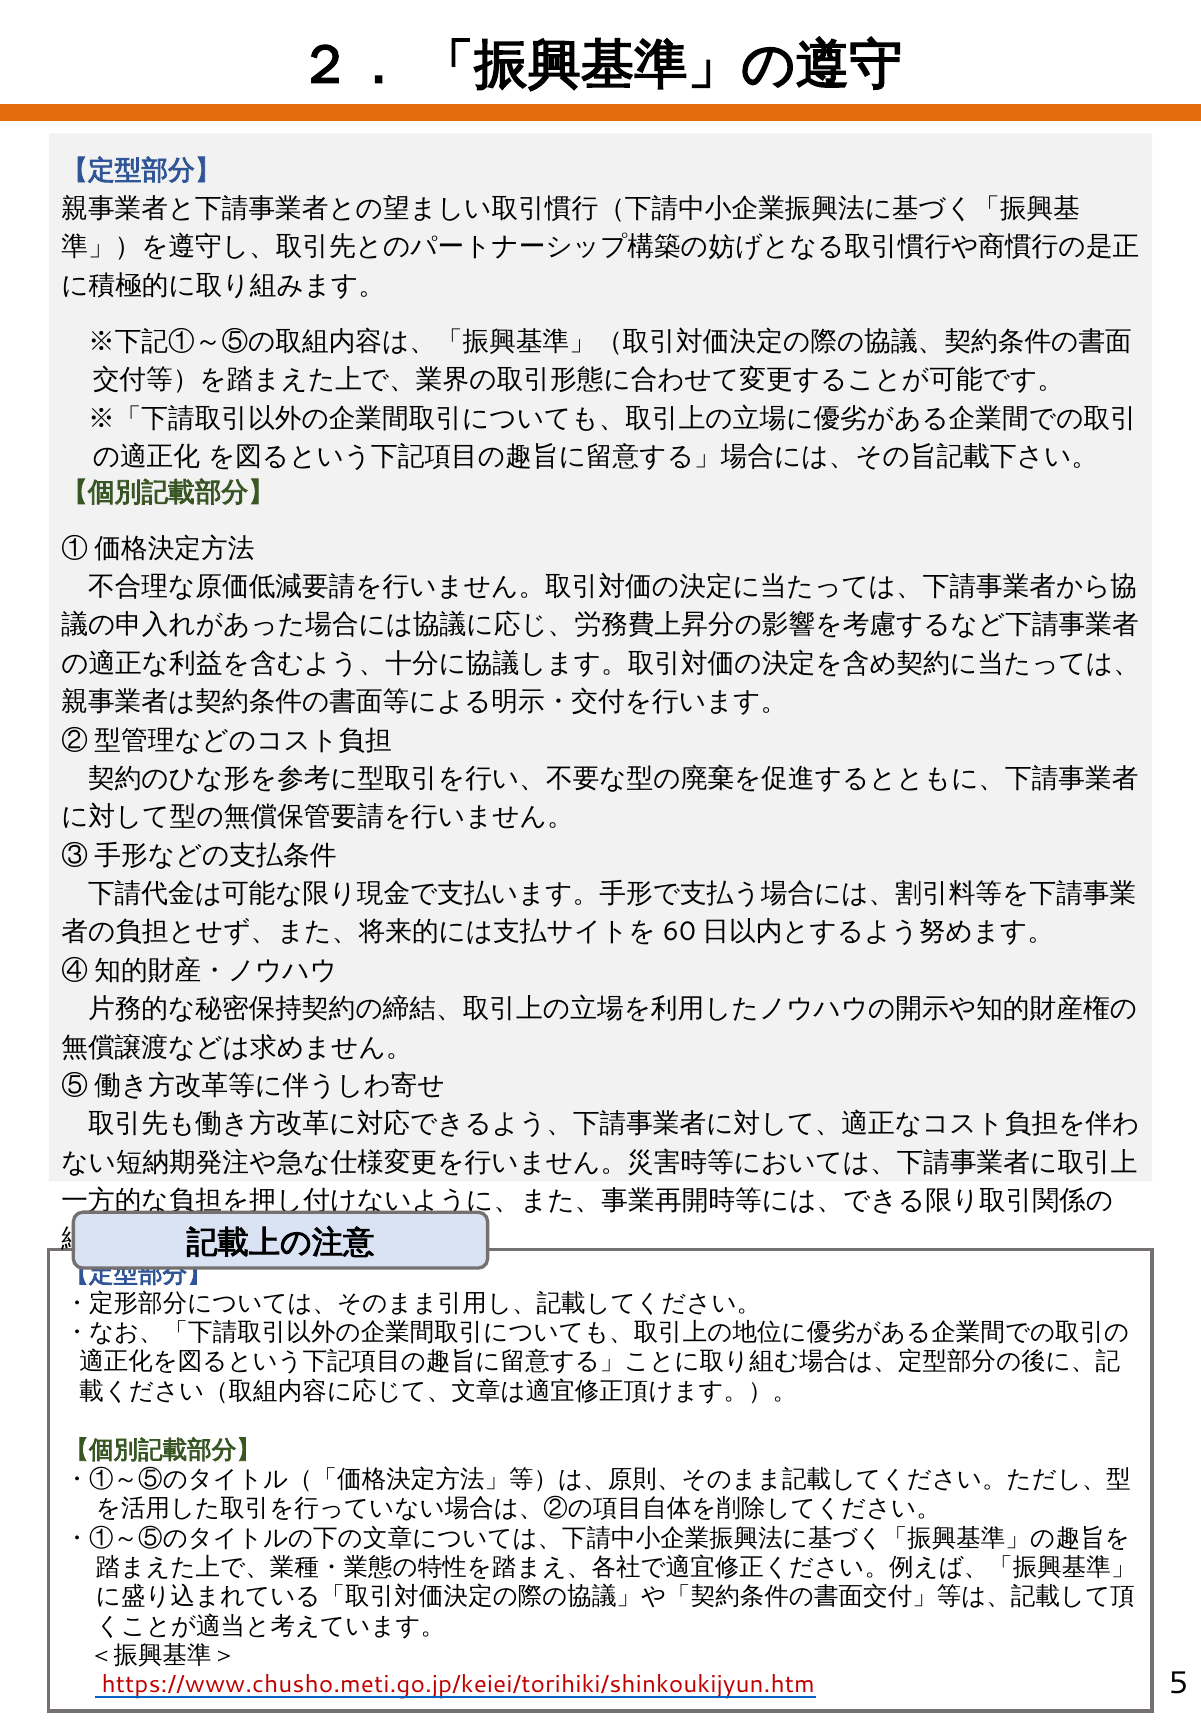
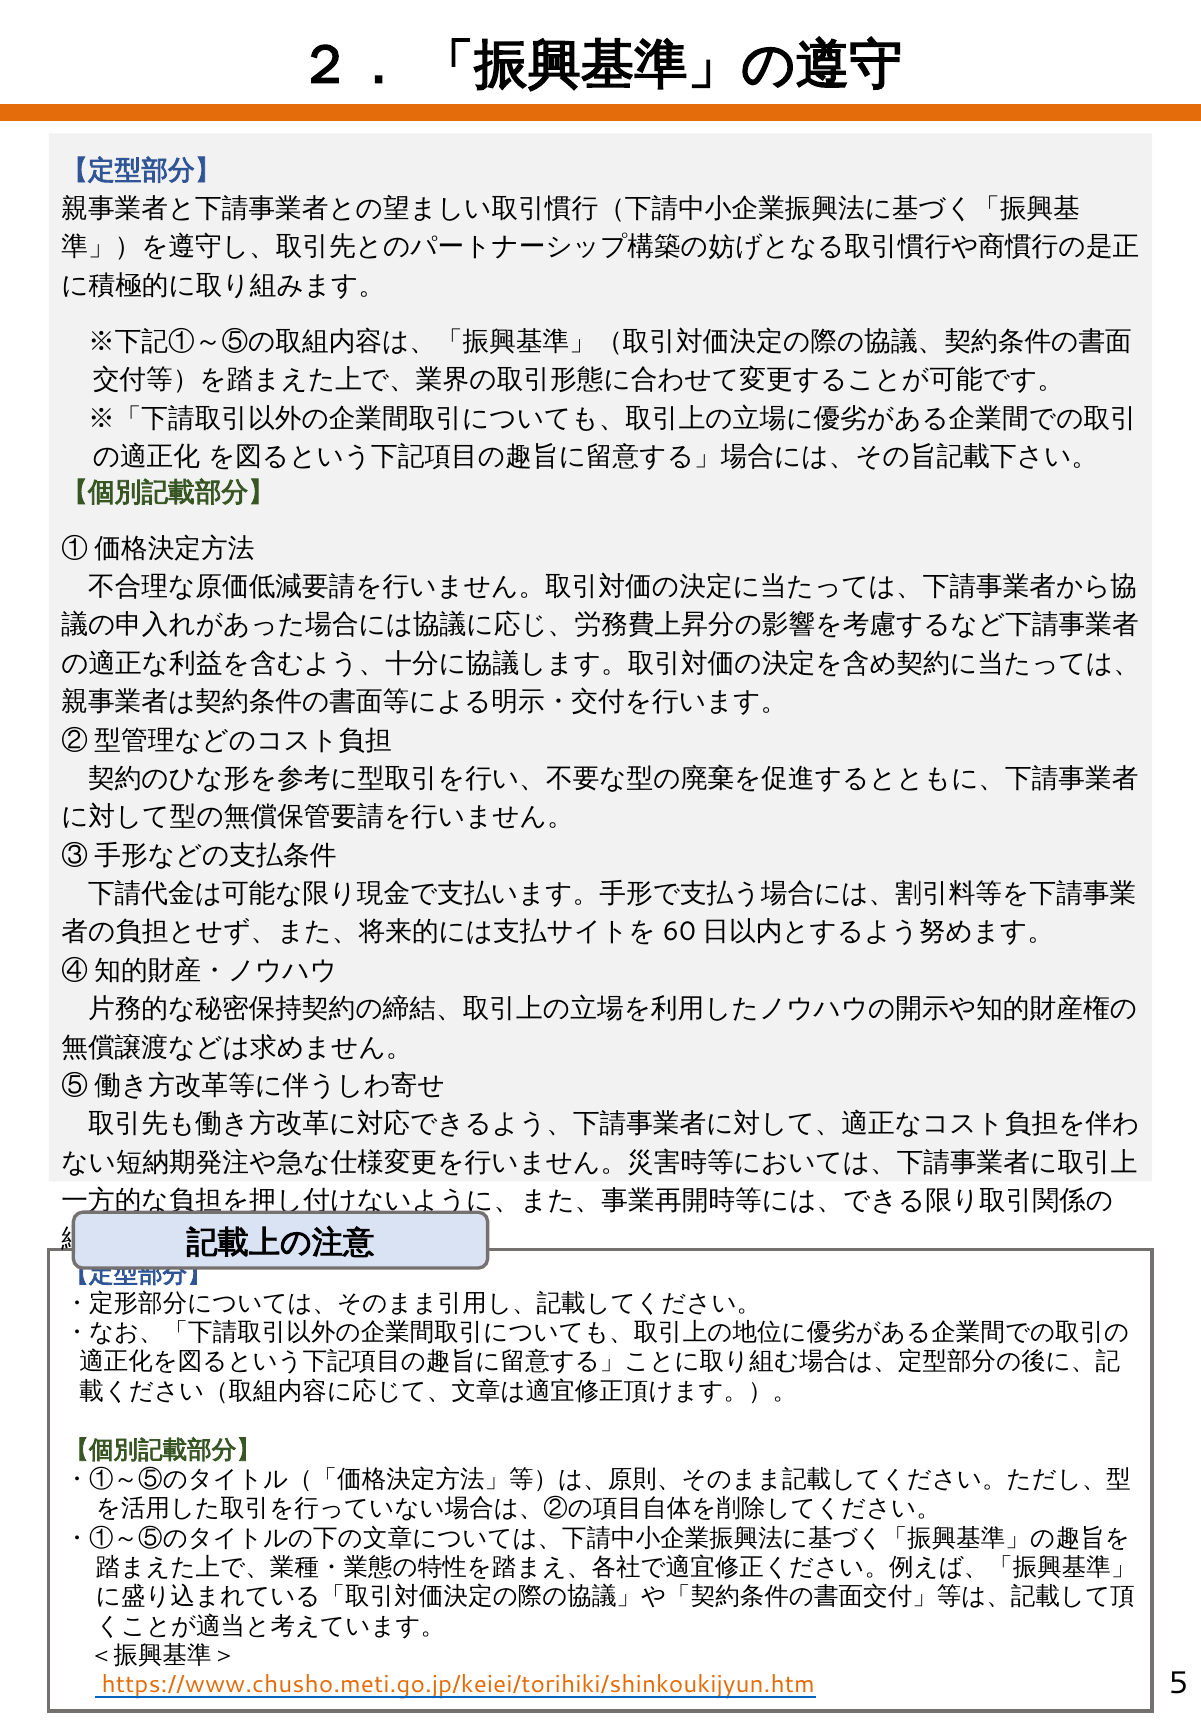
https://www.chusho.meti.go.jp/keiei/torihiki/shinkoukijyun.htm colour: red -> orange
